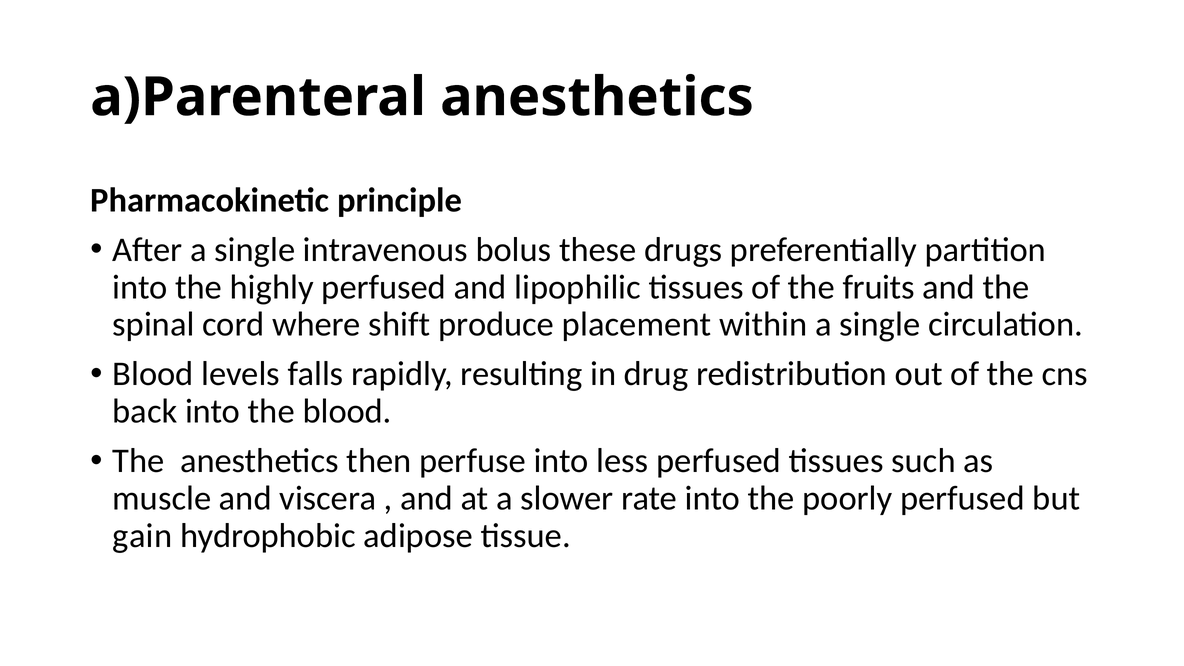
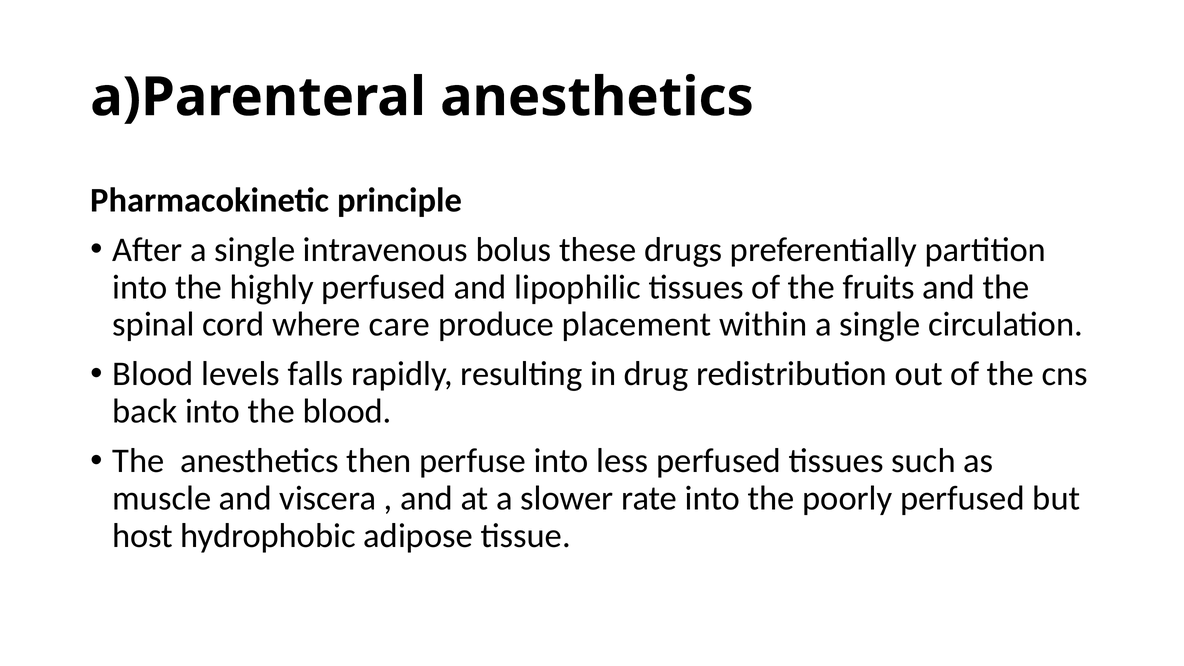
shift: shift -> care
gain: gain -> host
